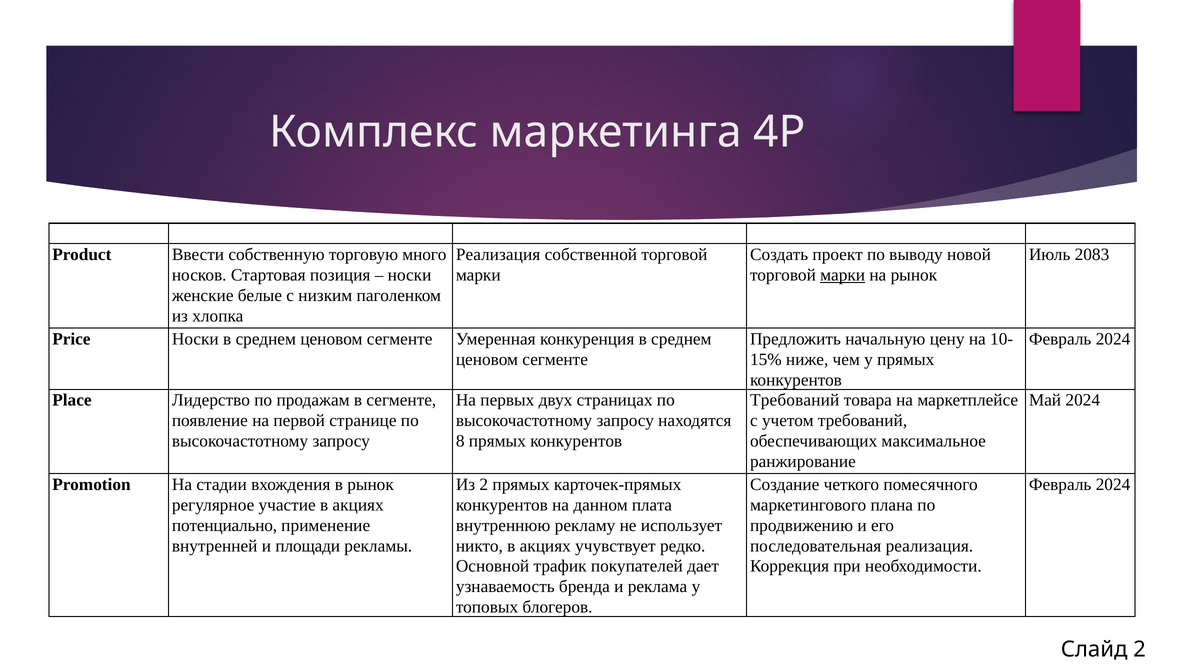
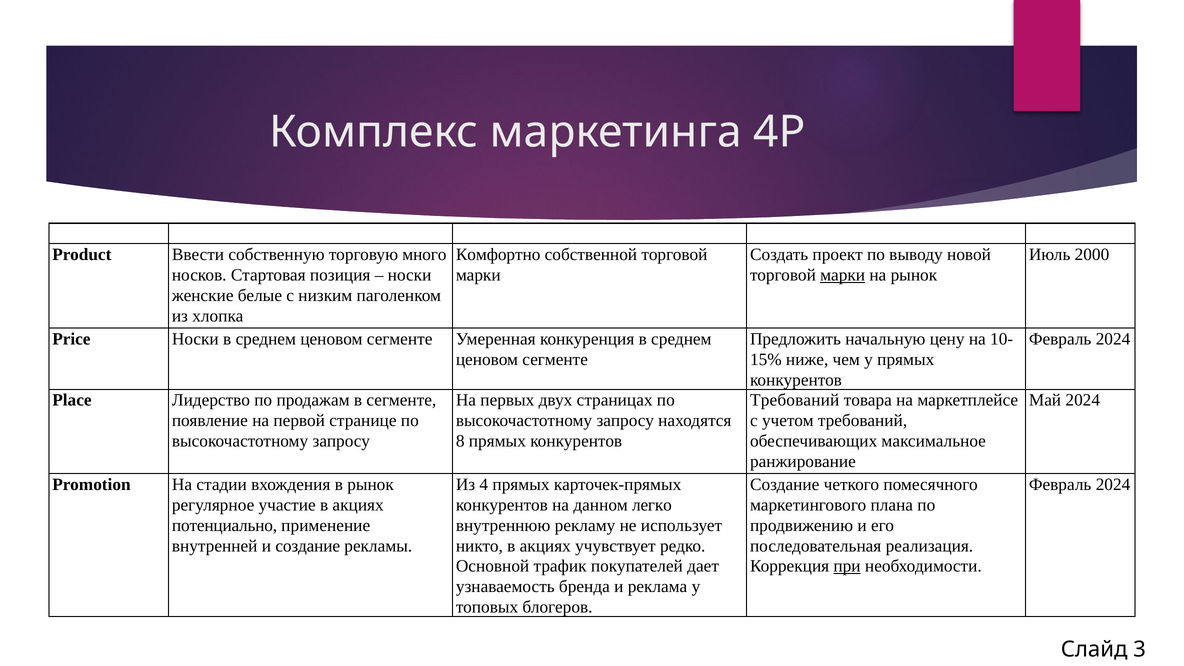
Реализация at (498, 255): Реализация -> Комфортно
2083: 2083 -> 2000
Из 2: 2 -> 4
плата: плата -> легко
и площади: площади -> создание
при underline: none -> present
Слайд 2: 2 -> 3
